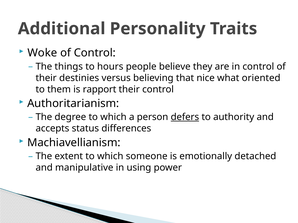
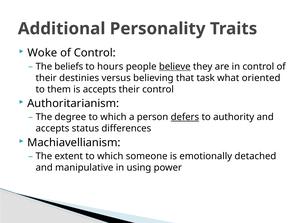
things: things -> beliefs
believe underline: none -> present
nice: nice -> task
is rapport: rapport -> accepts
